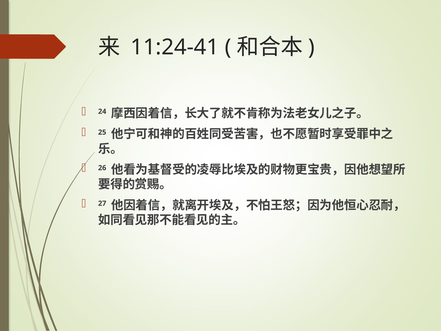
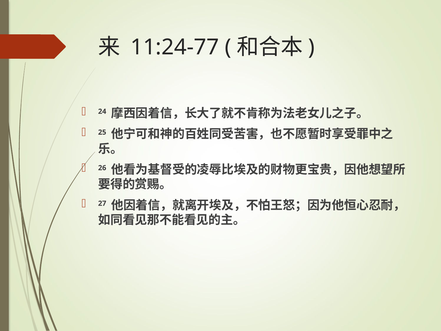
11:24-41: 11:24-41 -> 11:24-77
